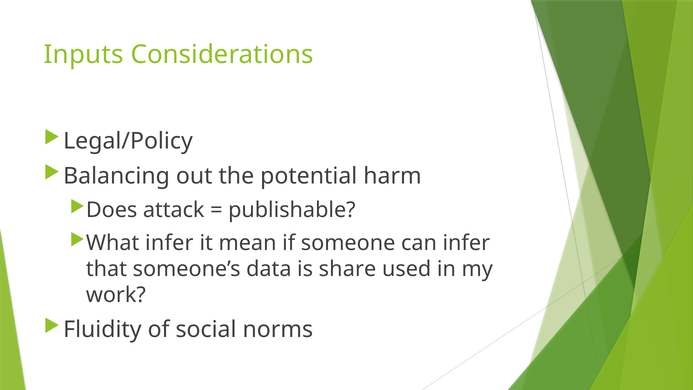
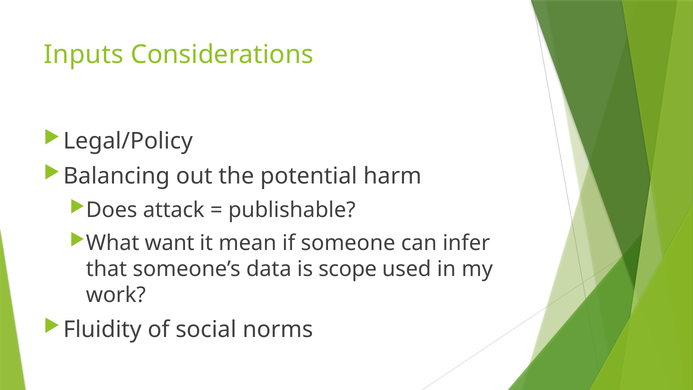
What infer: infer -> want
share: share -> scope
